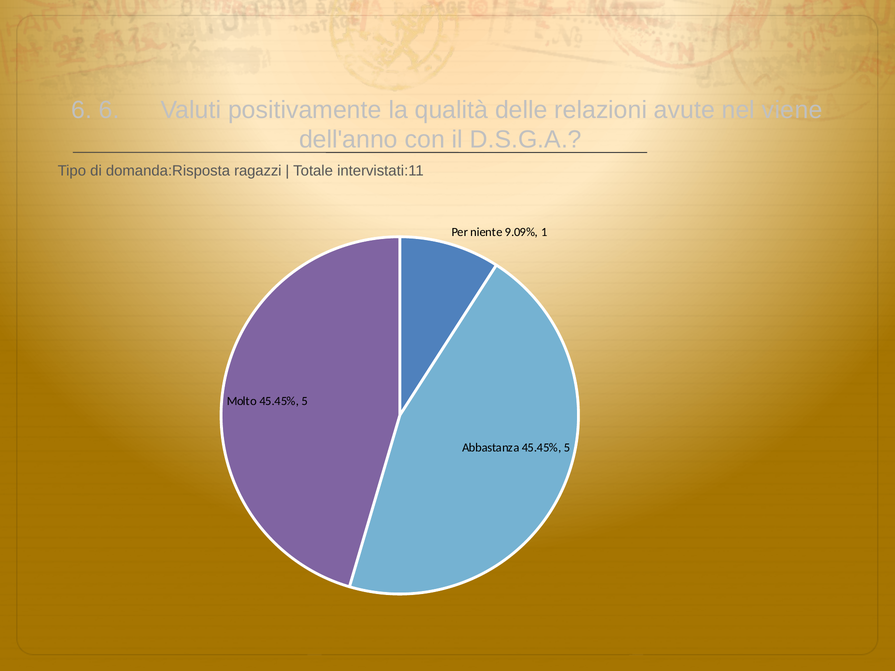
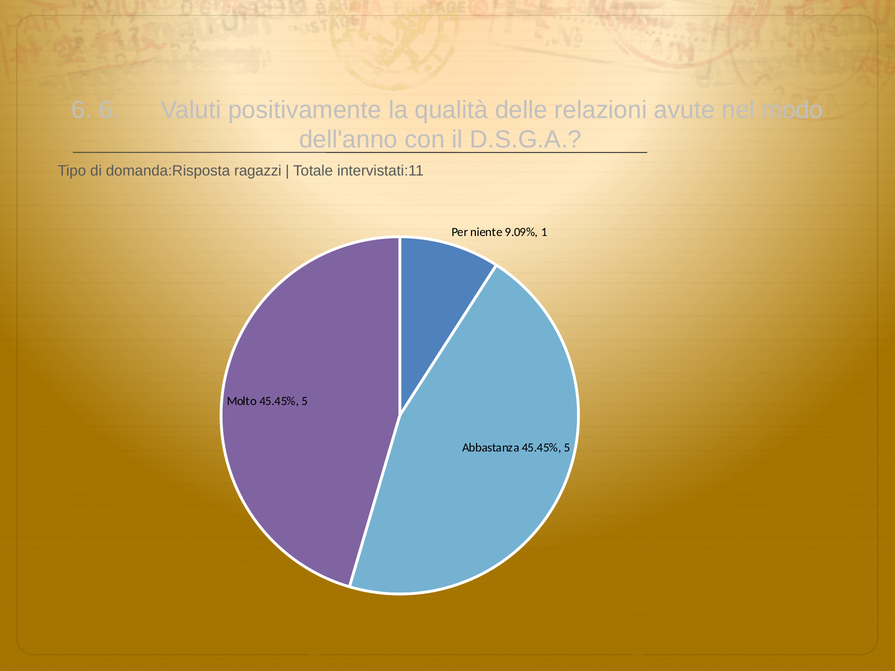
viene: viene -> modo
